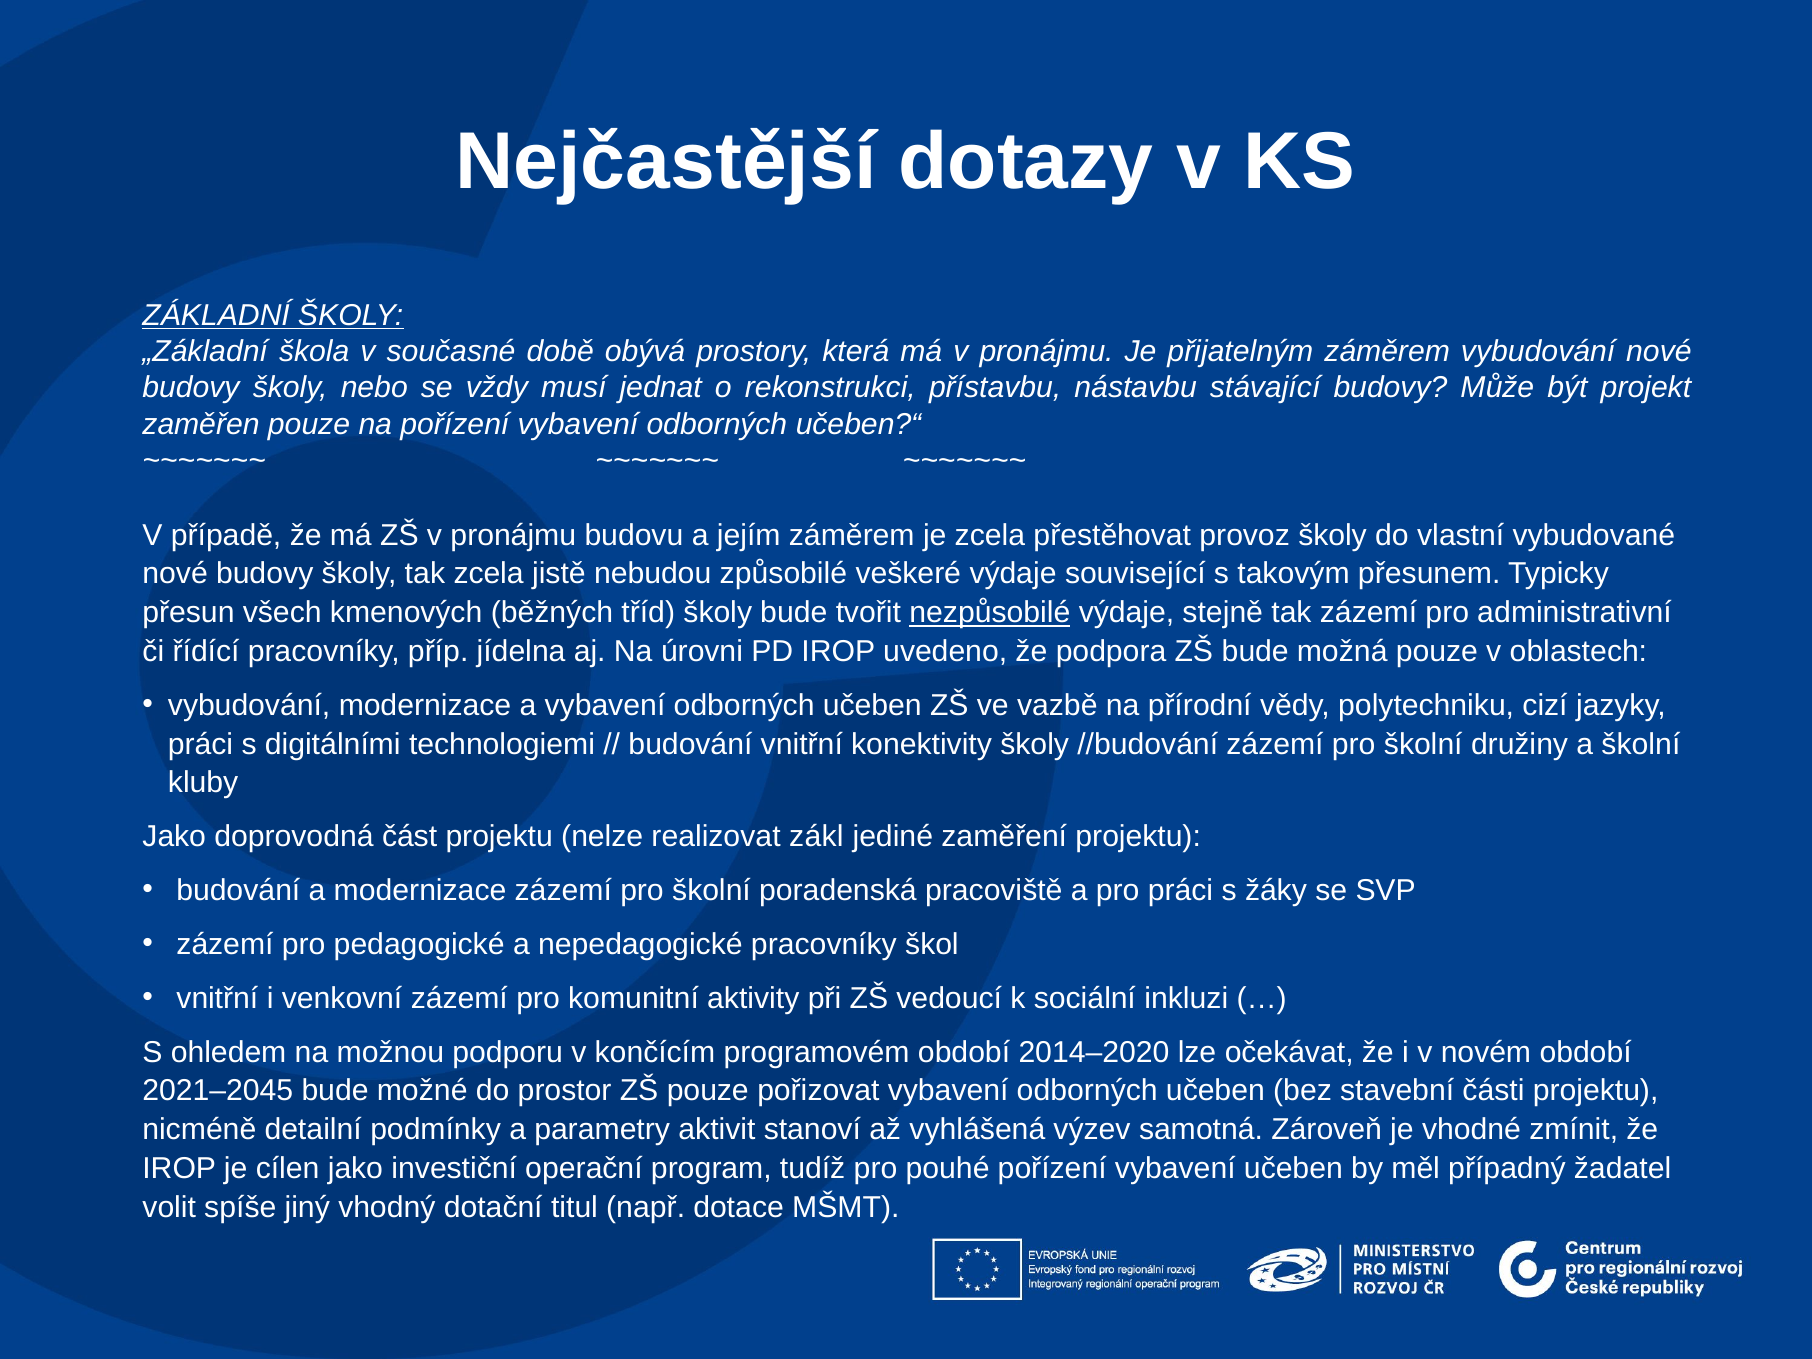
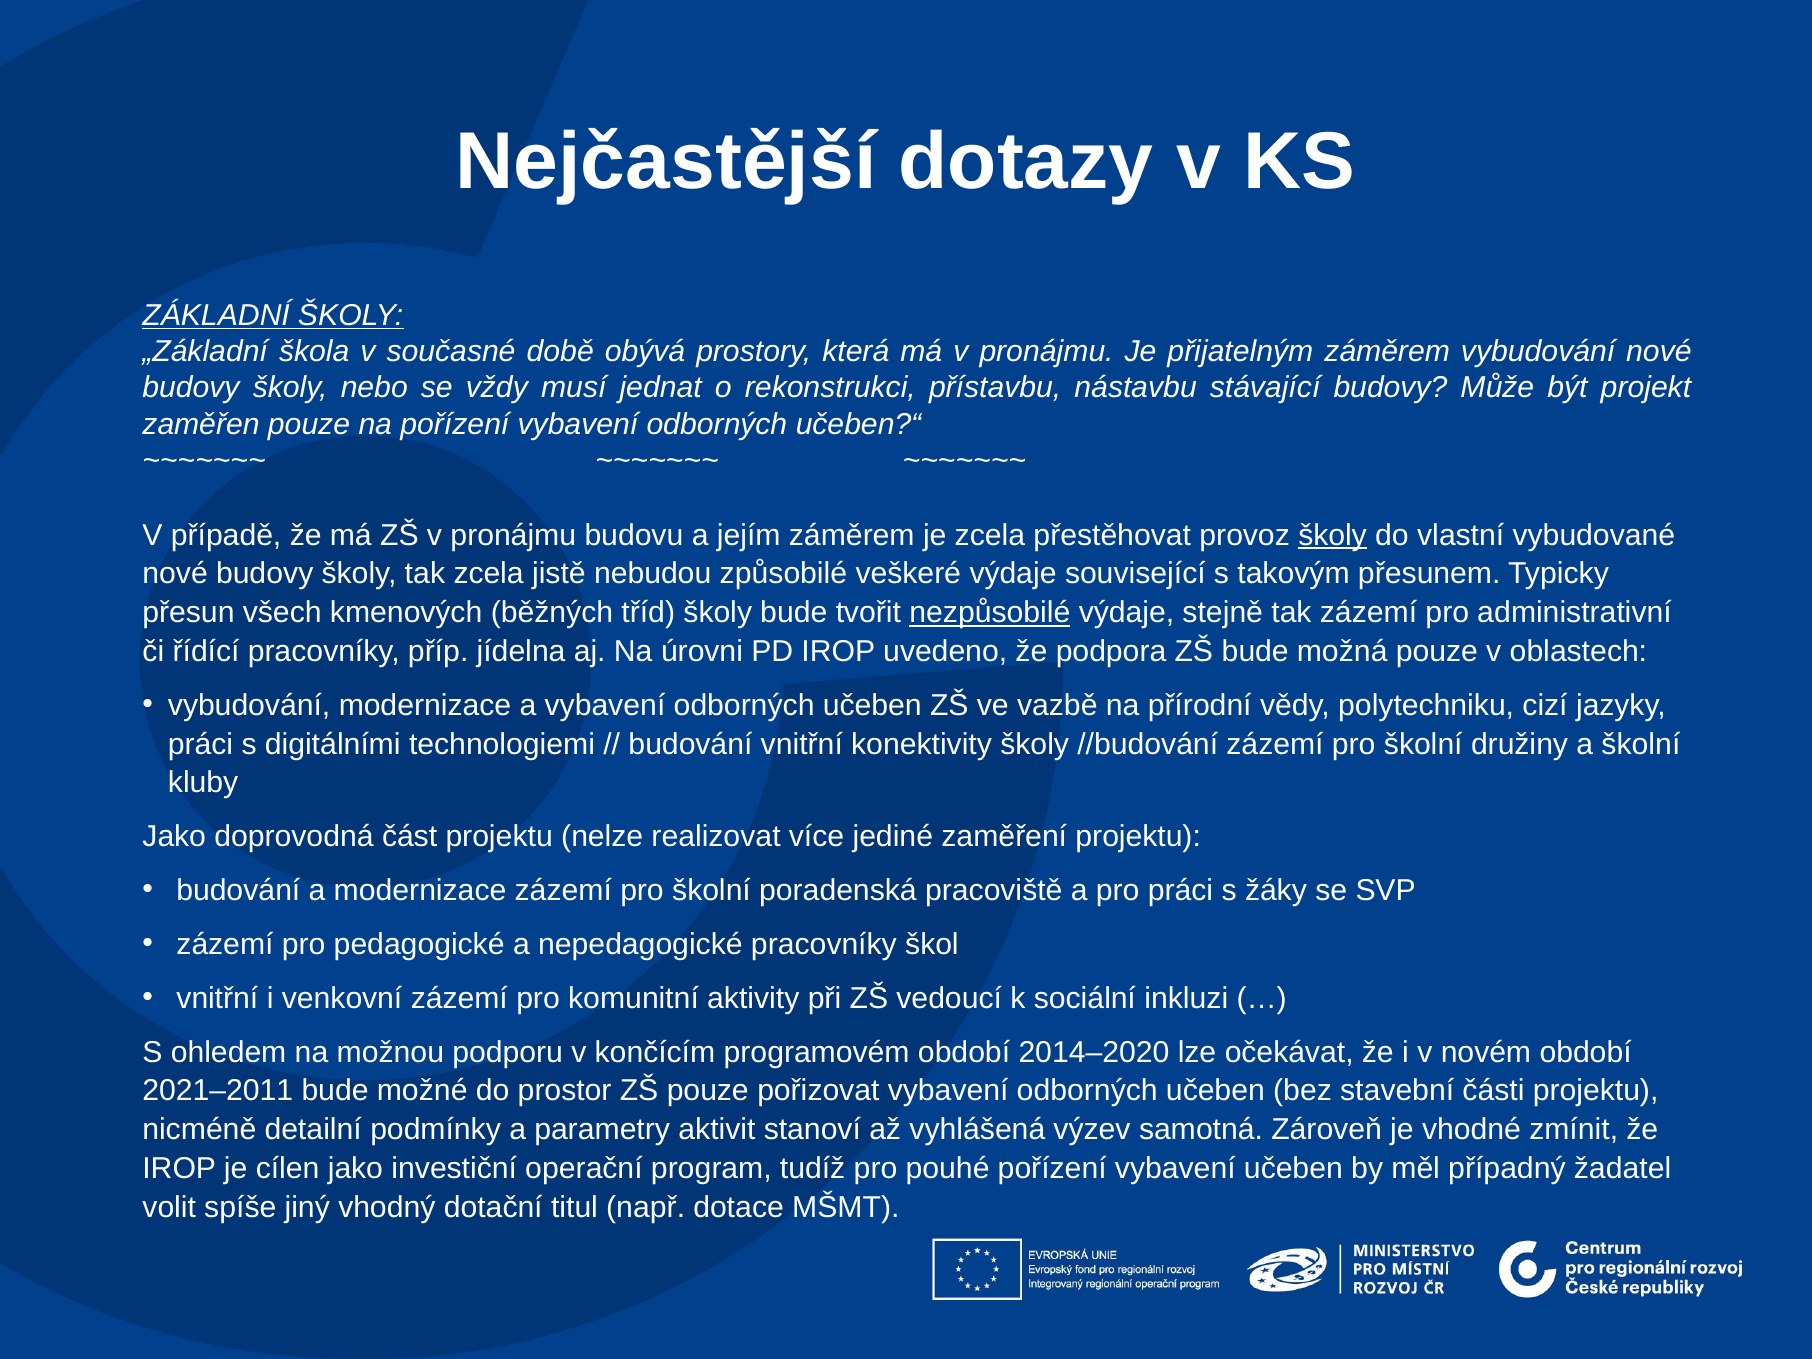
školy at (1333, 535) underline: none -> present
zákl: zákl -> více
2021–2045: 2021–2045 -> 2021–2011
